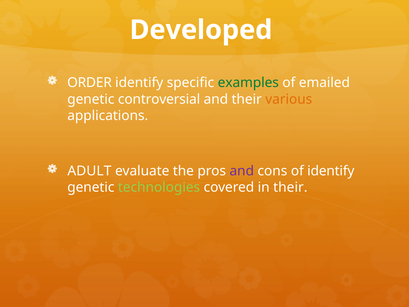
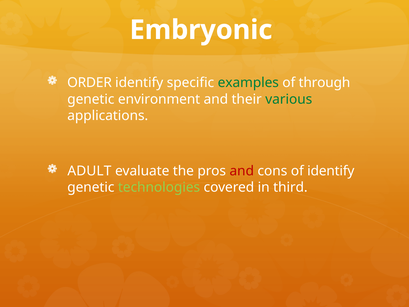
Developed: Developed -> Embryonic
emailed: emailed -> through
controversial: controversial -> environment
various colour: orange -> green
and at (242, 171) colour: purple -> red
in their: their -> third
